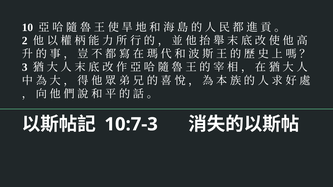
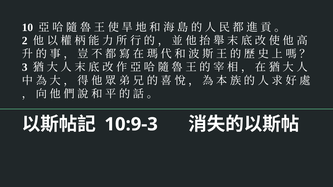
10:7-3: 10:7-3 -> 10:9-3
